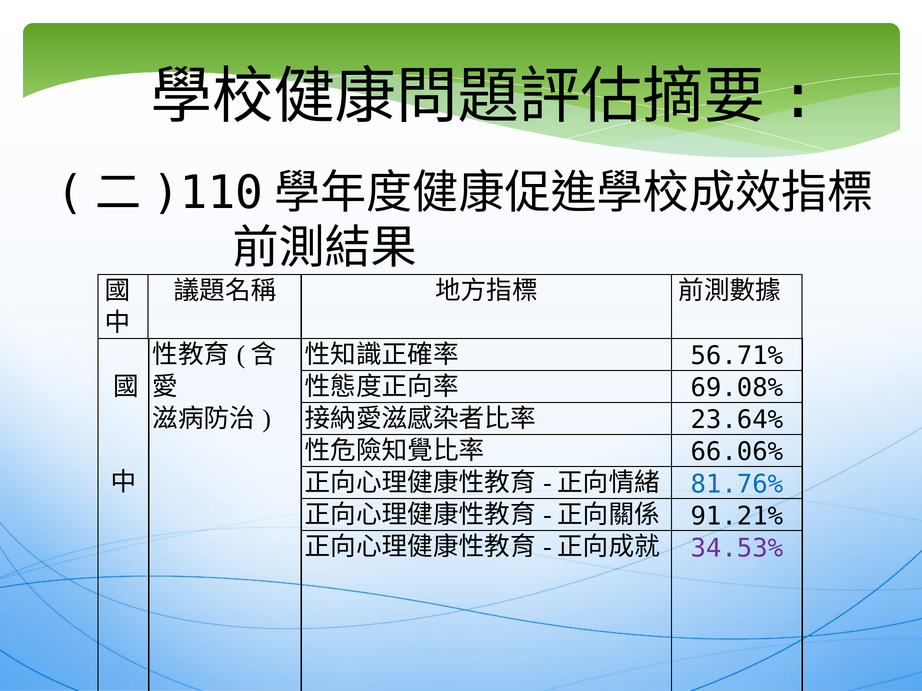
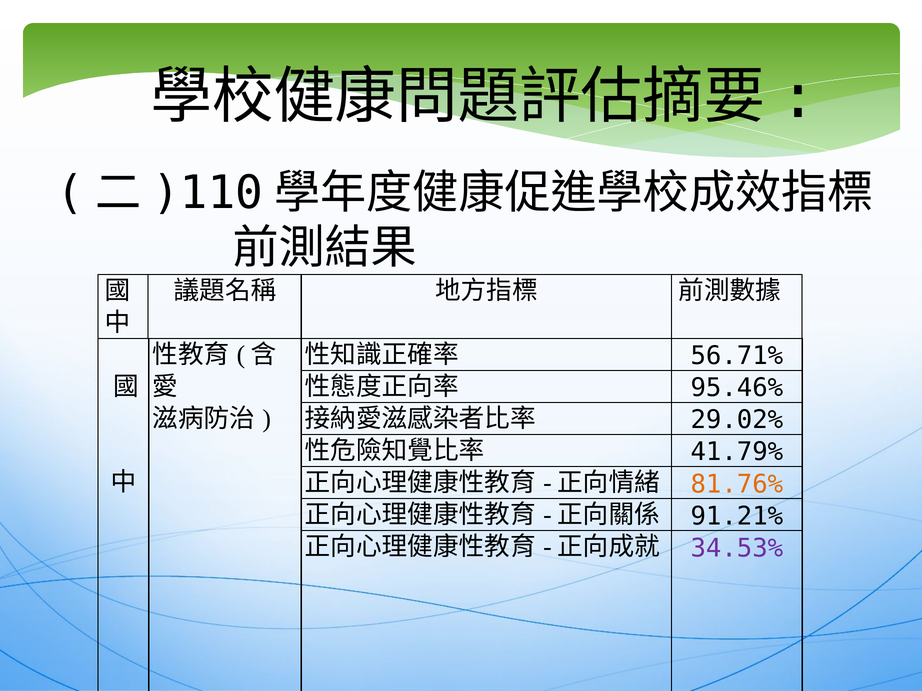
69.08%: 69.08% -> 95.46%
23.64%: 23.64% -> 29.02%
66.06%: 66.06% -> 41.79%
81.76% colour: blue -> orange
